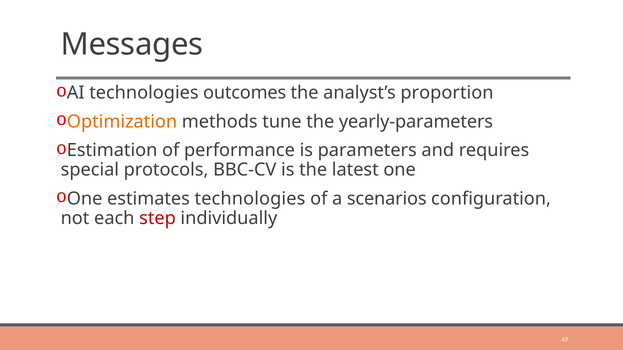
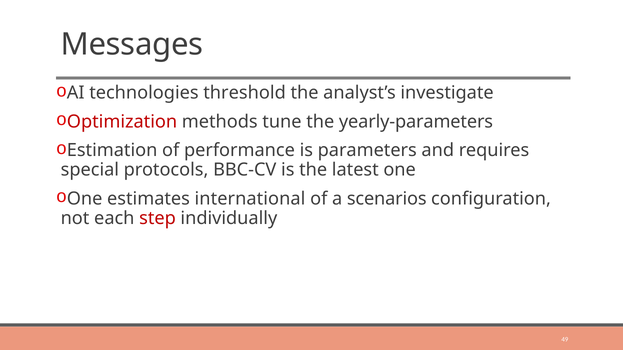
outcomes: outcomes -> threshold
proportion: proportion -> investigate
Optimization colour: orange -> red
estimates technologies: technologies -> international
